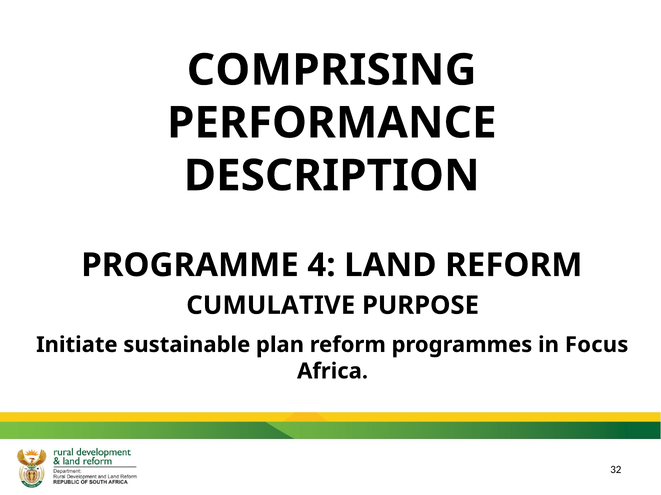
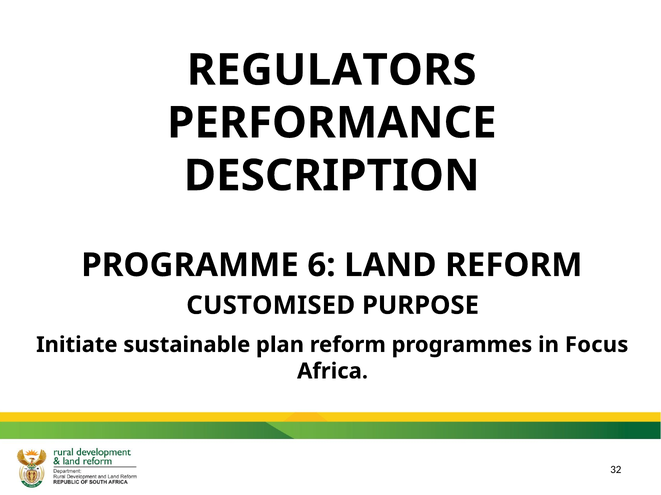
COMPRISING: COMPRISING -> REGULATORS
4: 4 -> 6
CUMULATIVE: CUMULATIVE -> CUSTOMISED
